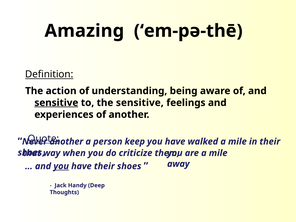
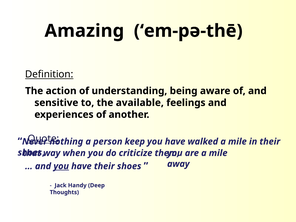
sensitive at (56, 103) underline: present -> none
the sensitive: sensitive -> available
another at (66, 142): another -> nothing
